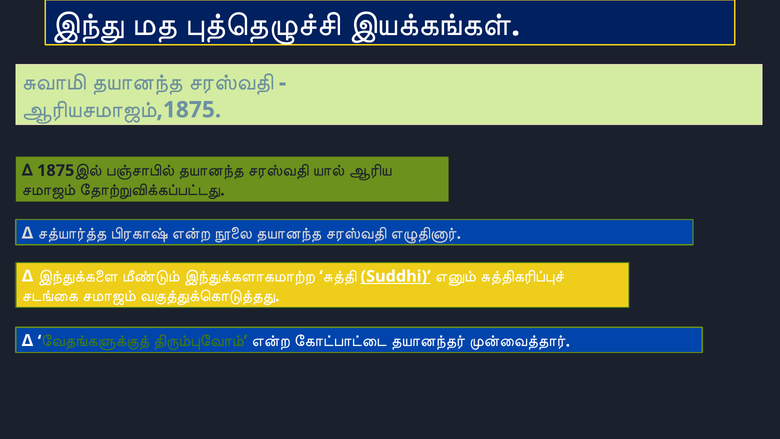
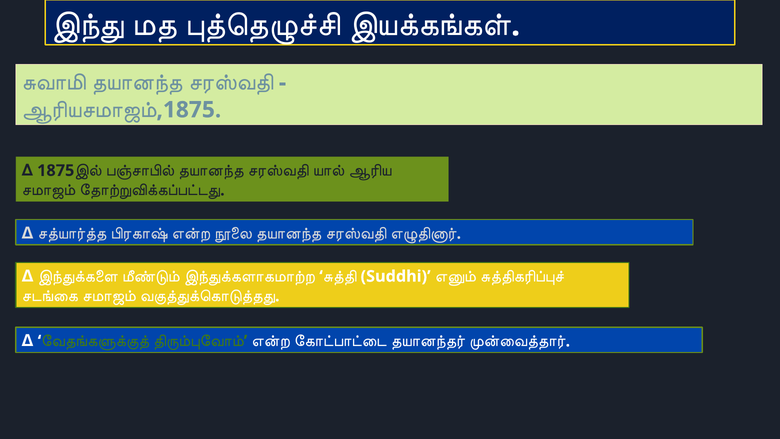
Suddhi underline: present -> none
